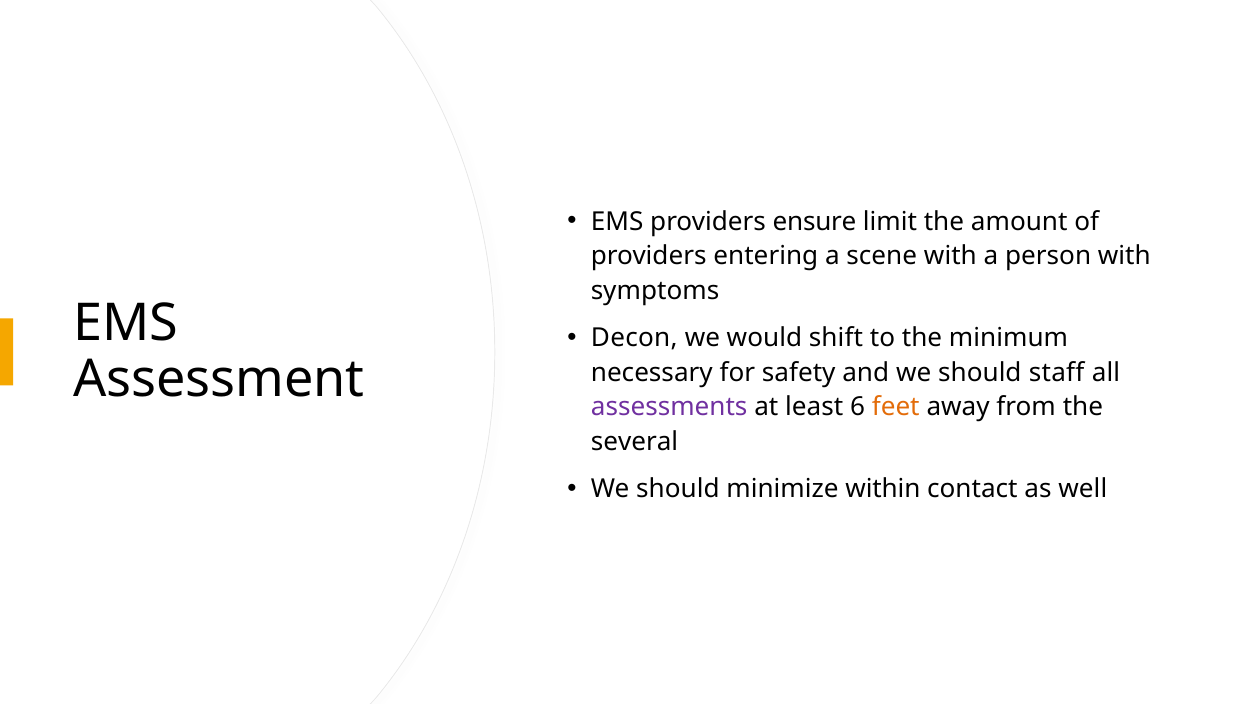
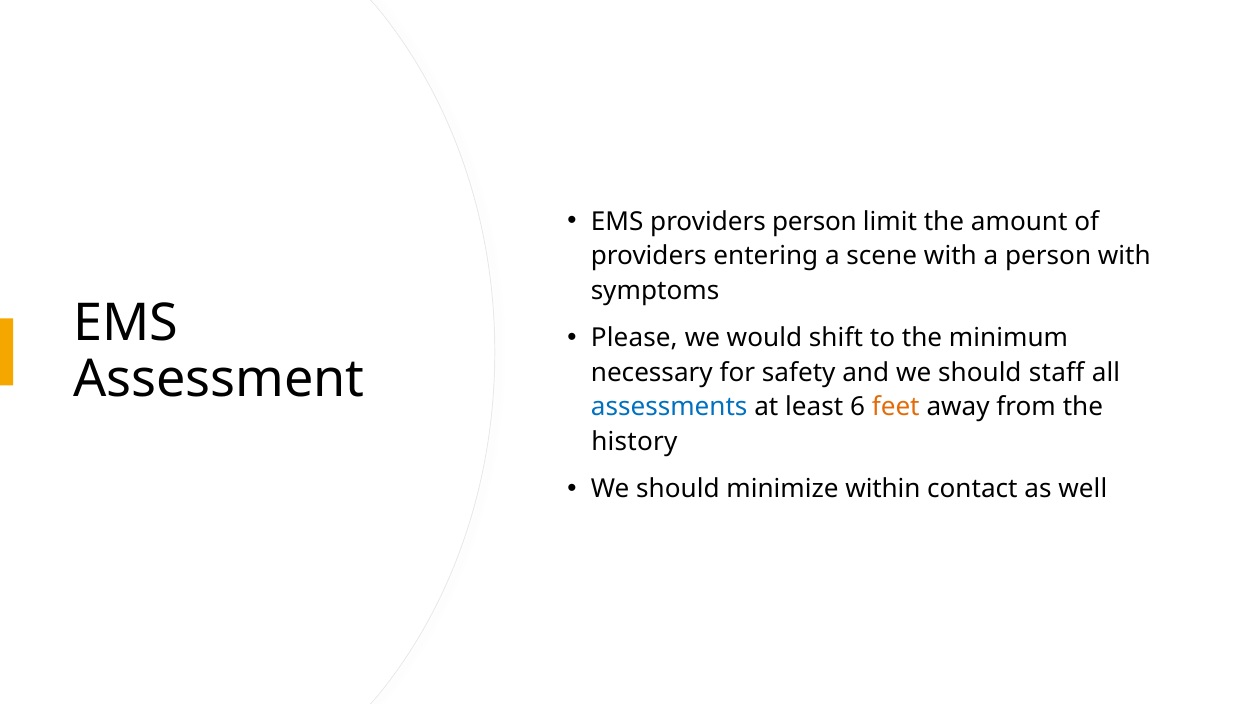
providers ensure: ensure -> person
Decon: Decon -> Please
assessments colour: purple -> blue
several: several -> history
